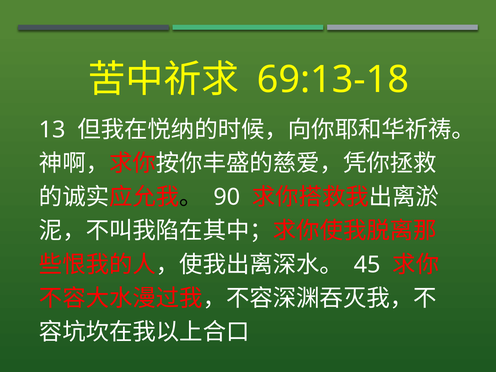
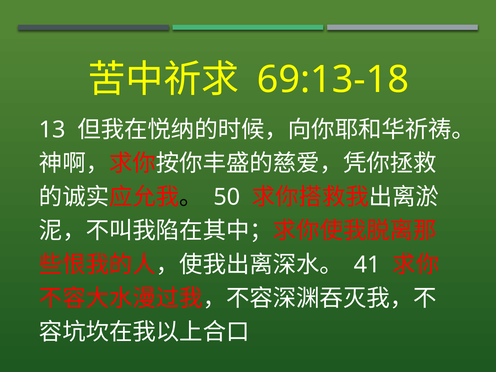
90: 90 -> 50
45: 45 -> 41
